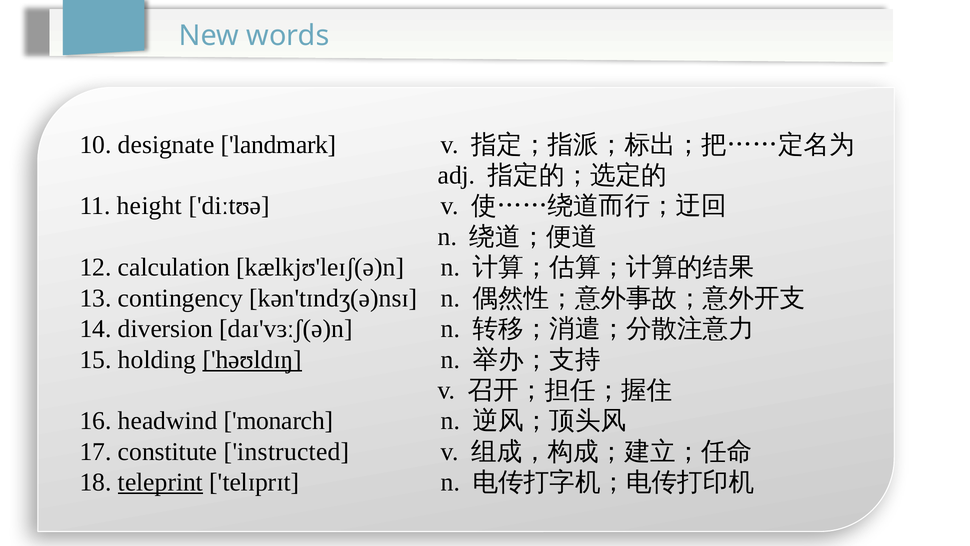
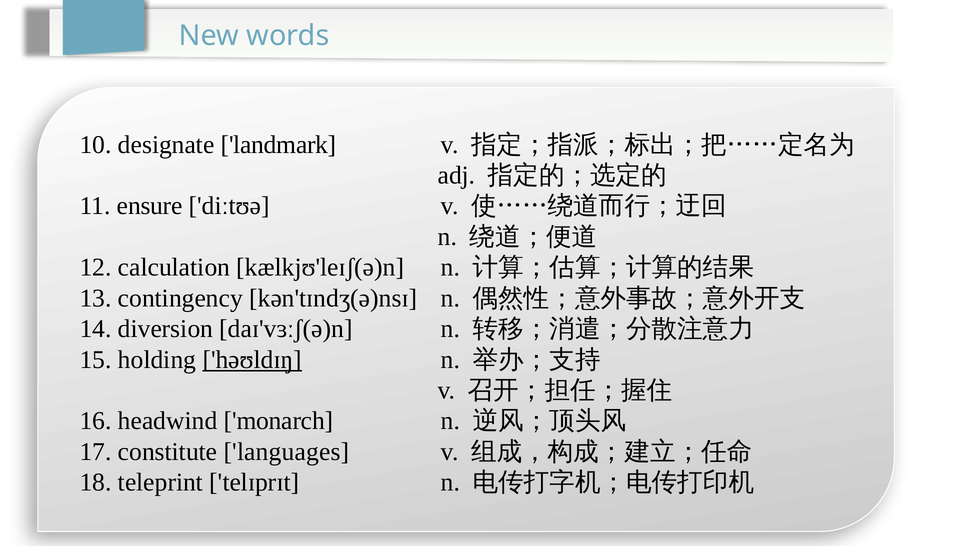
height: height -> ensure
instructed: instructed -> languages
teleprint underline: present -> none
